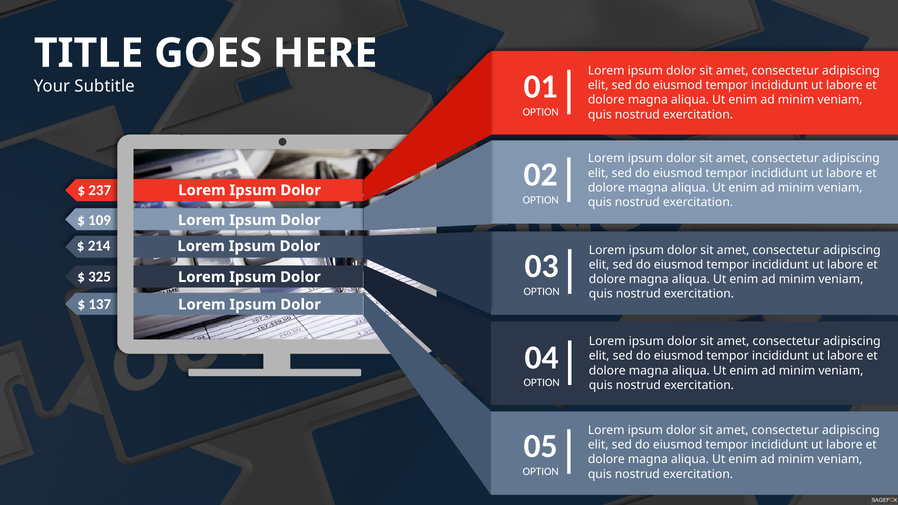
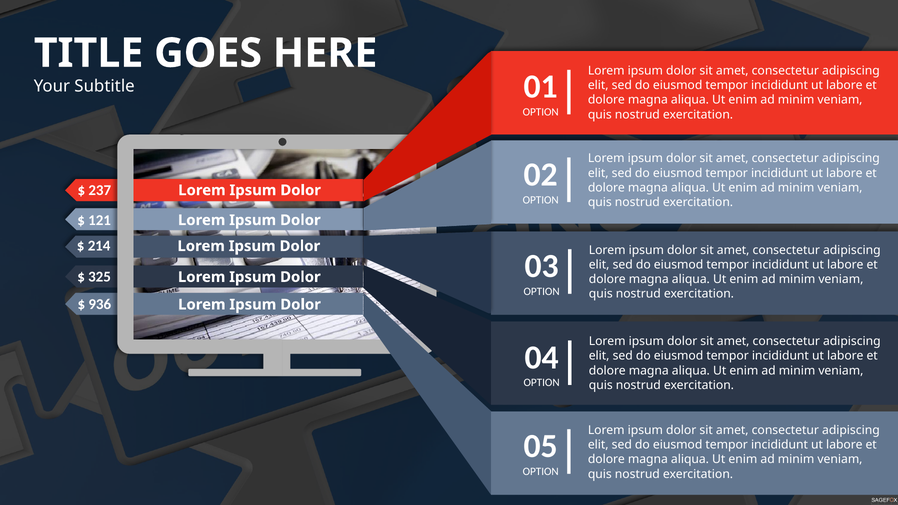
109: 109 -> 121
137: 137 -> 936
